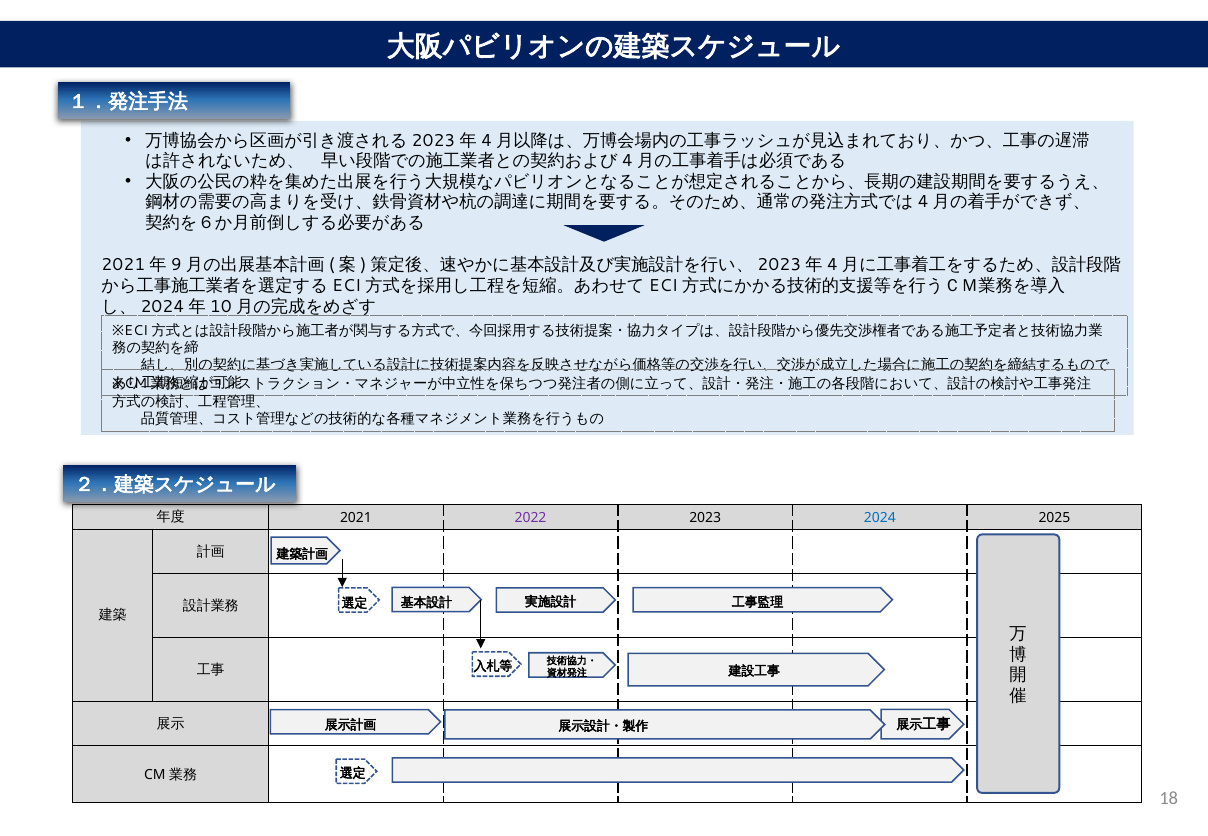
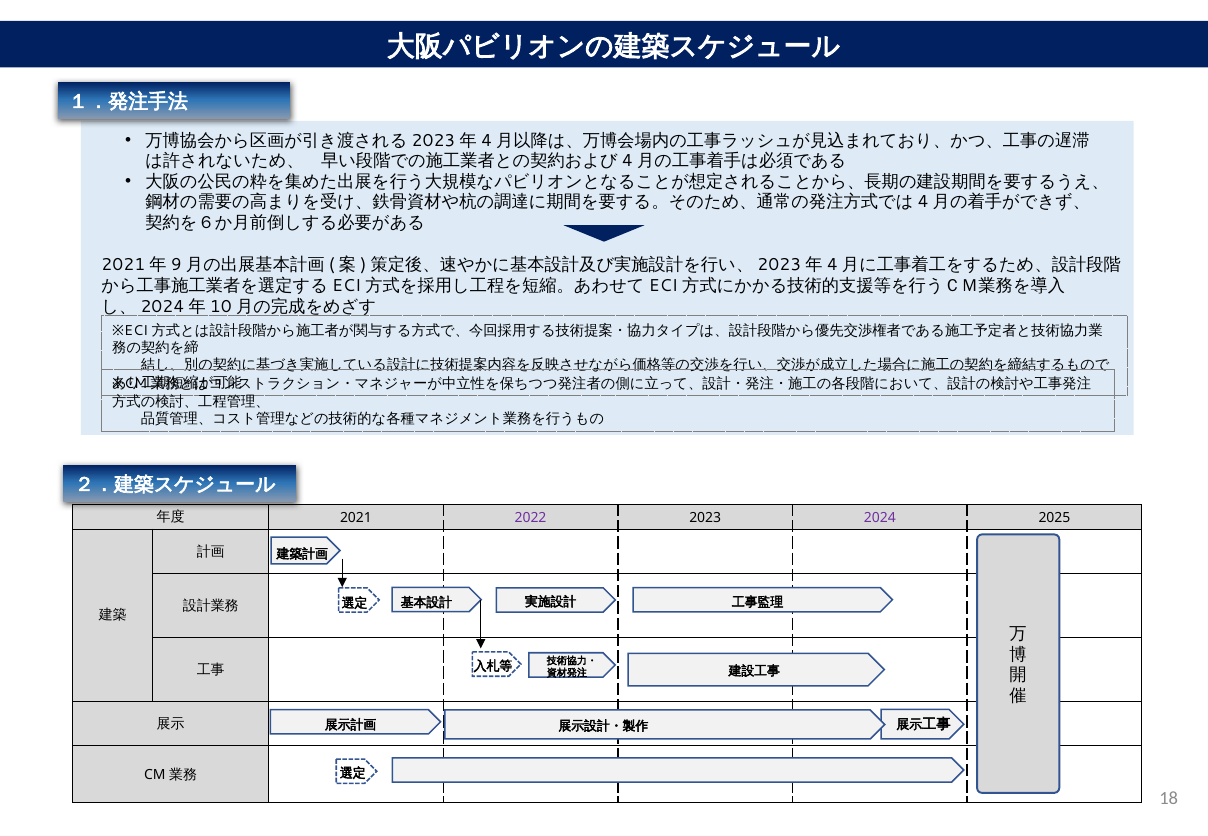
2024 colour: blue -> purple
